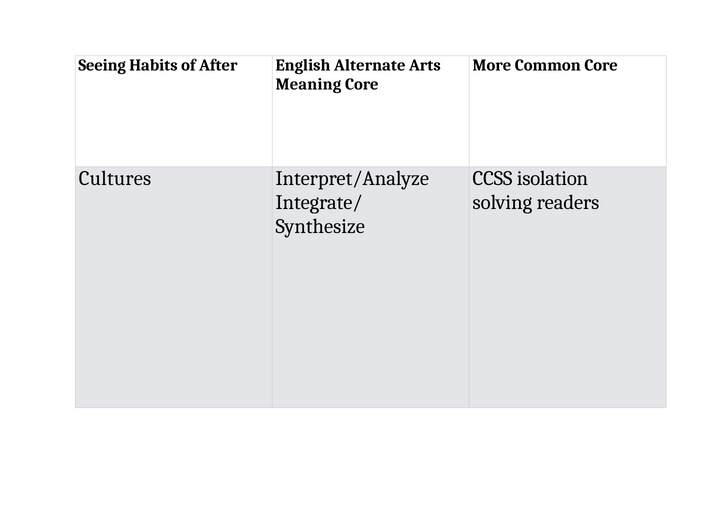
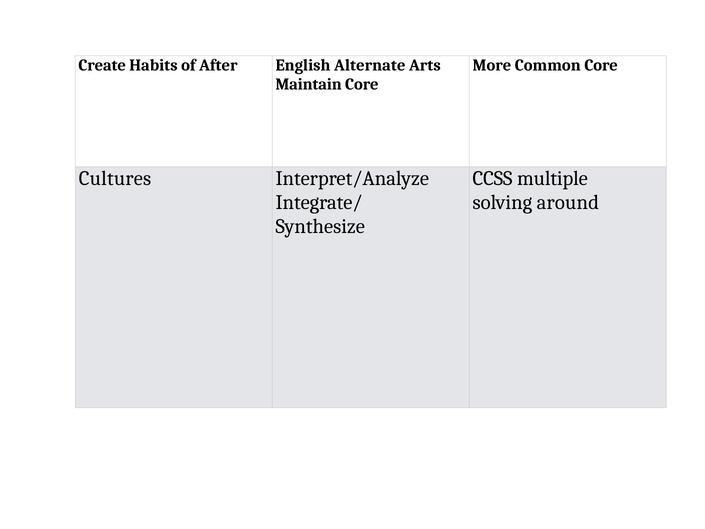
Seeing: Seeing -> Create
Meaning: Meaning -> Maintain
isolation: isolation -> multiple
readers: readers -> around
